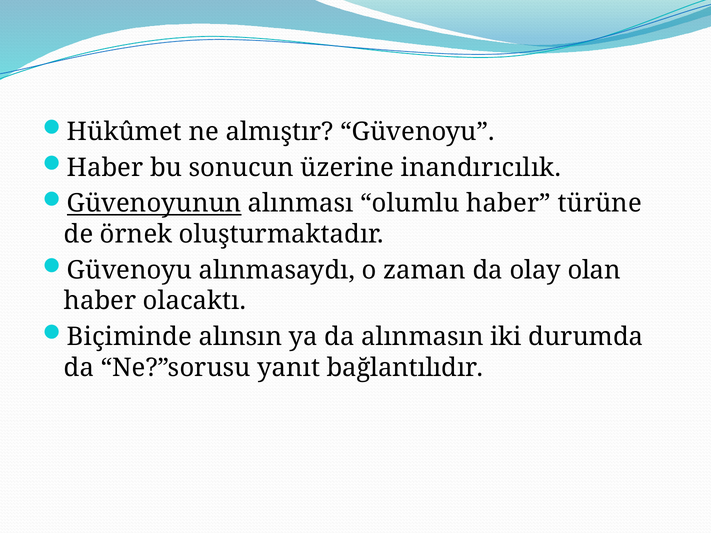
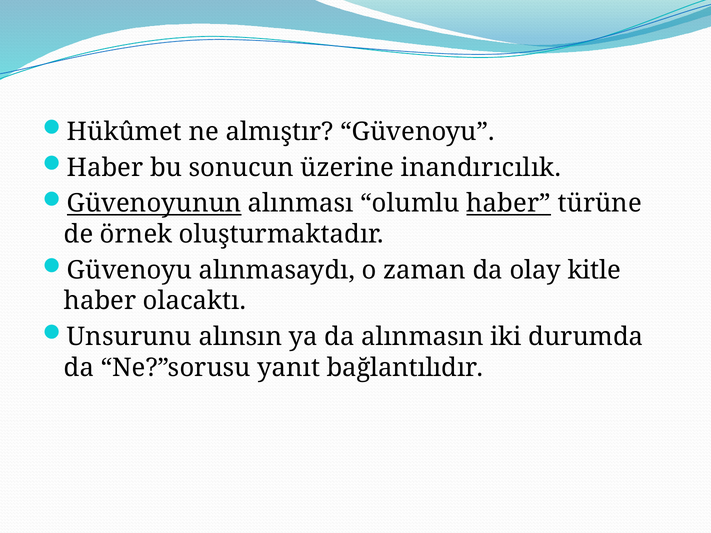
haber at (509, 204) underline: none -> present
olan: olan -> kitle
Biçiminde: Biçiminde -> Unsurunu
